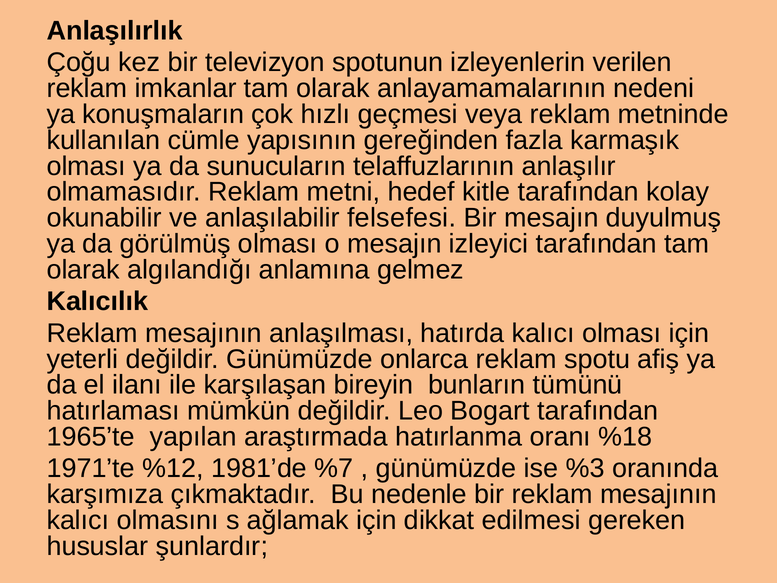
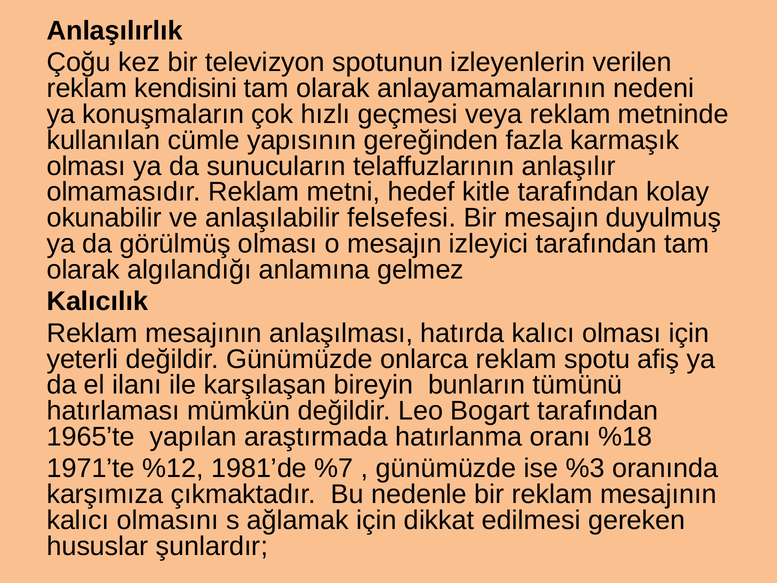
imkanlar: imkanlar -> kendisini
